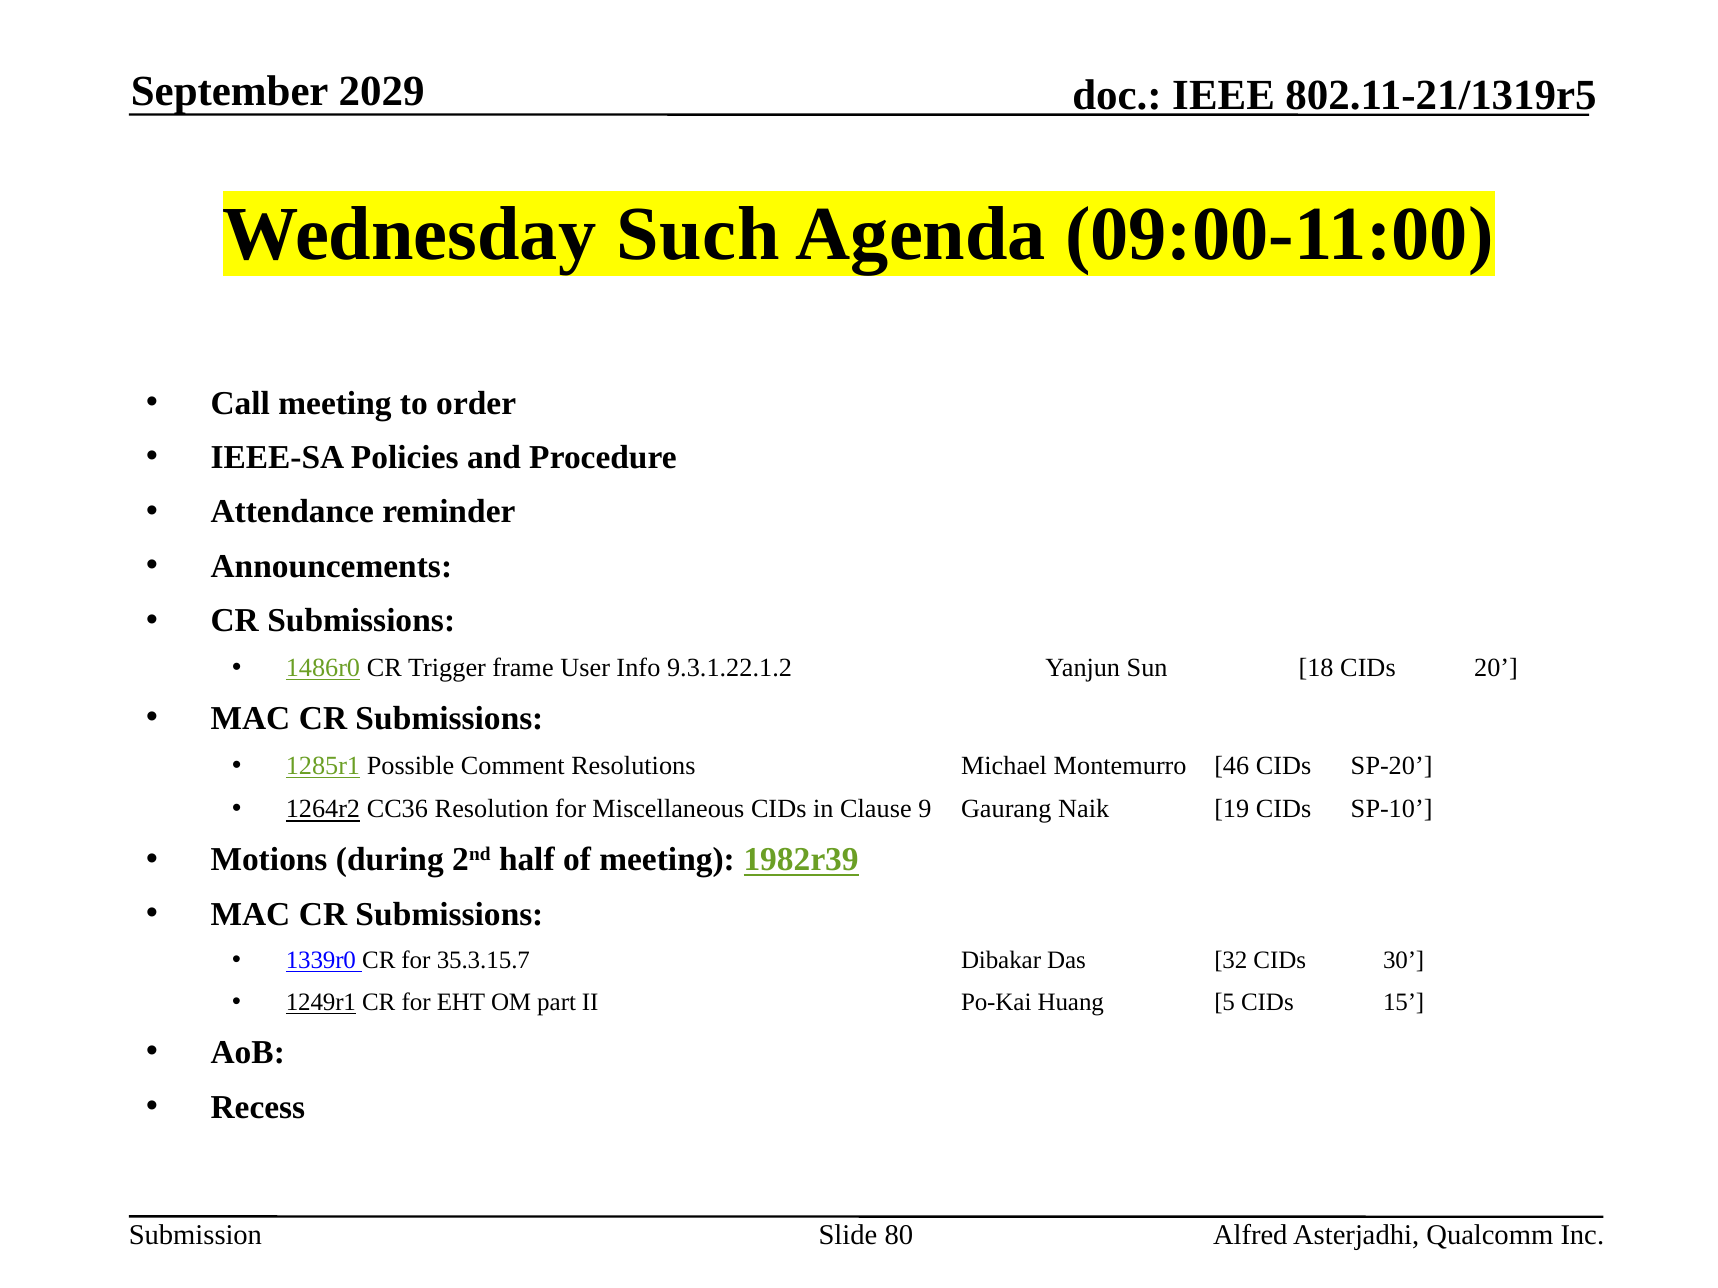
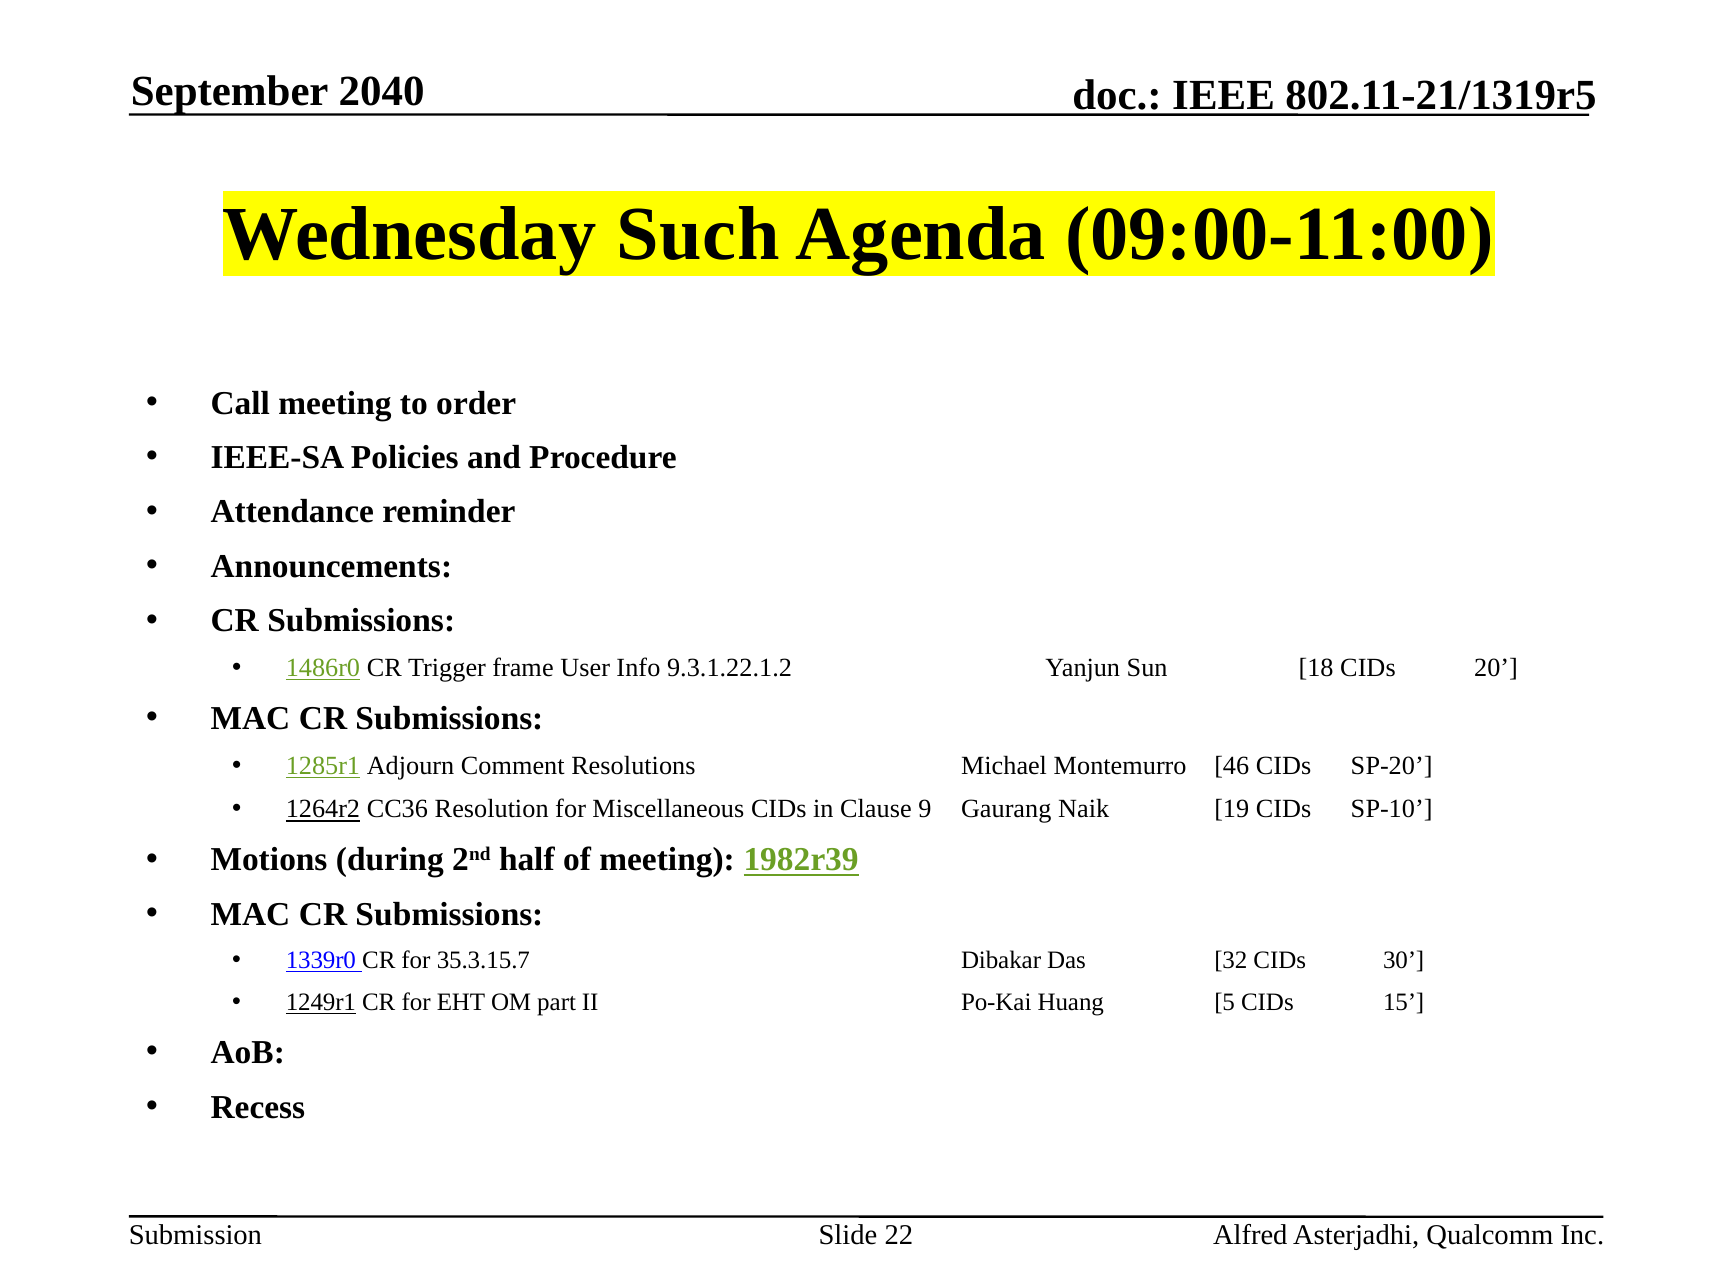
2029: 2029 -> 2040
Possible: Possible -> Adjourn
80: 80 -> 22
